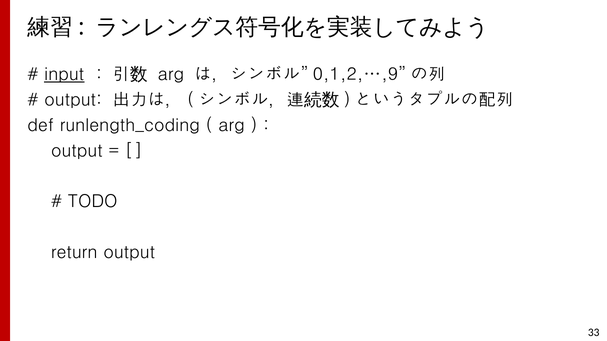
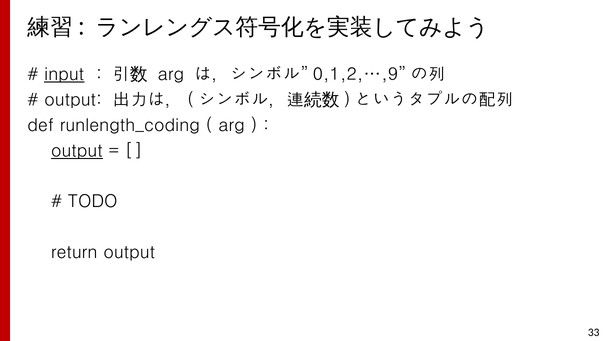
output at (77, 151) underline: none -> present
